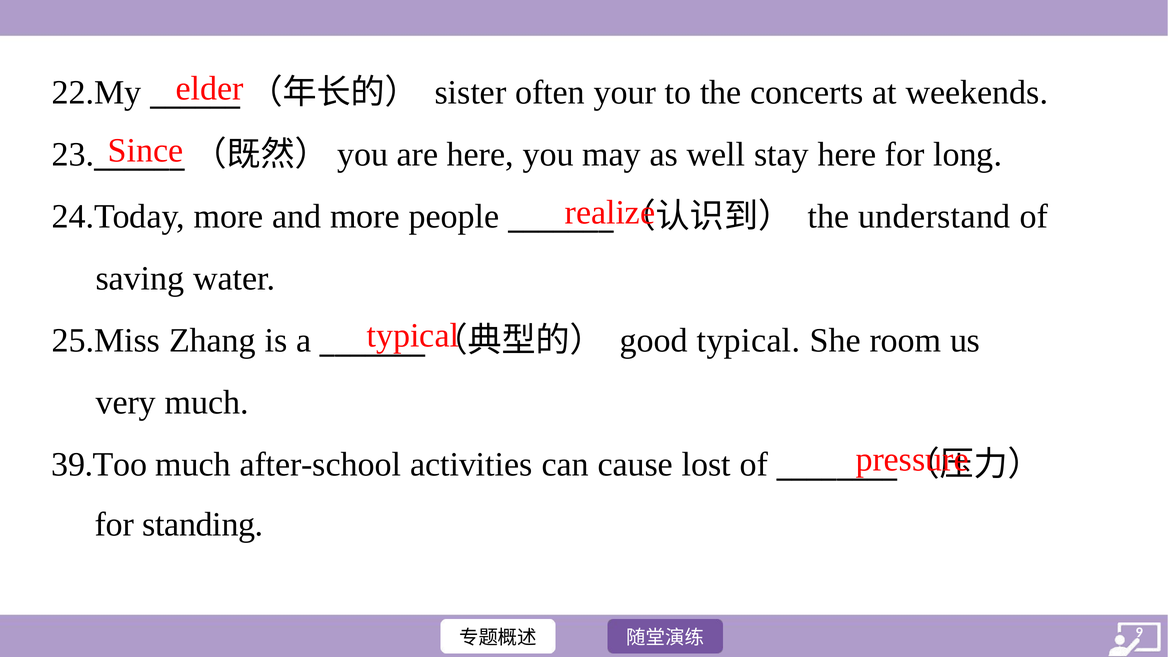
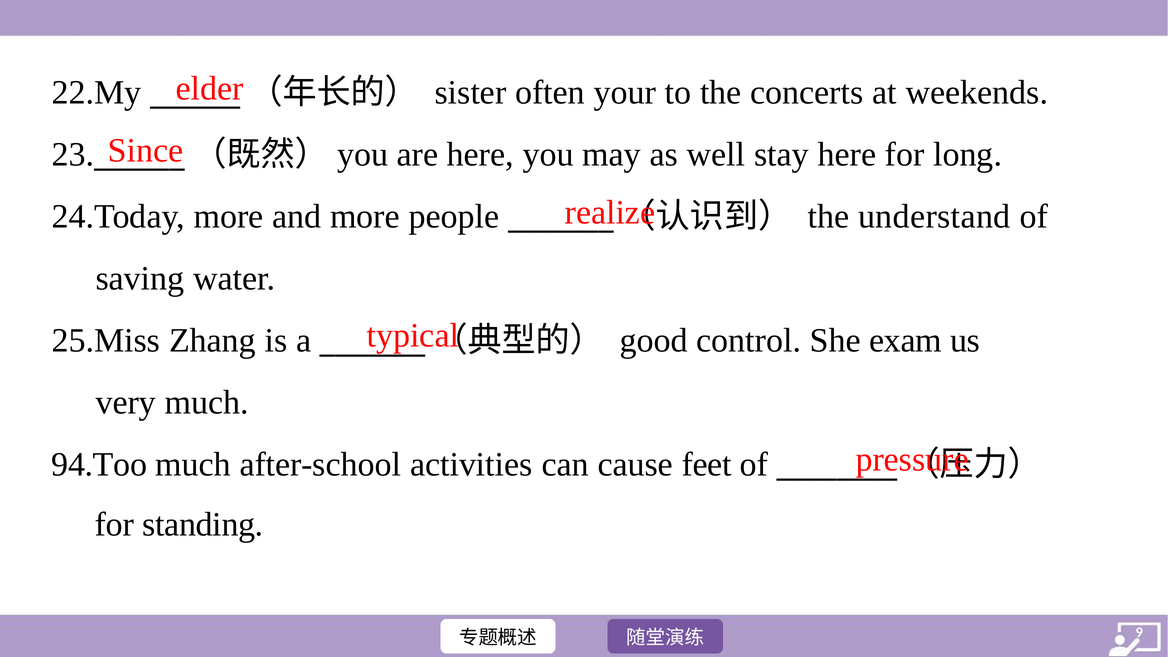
good typical: typical -> control
room: room -> exam
39.Too: 39.Too -> 94.Too
lost: lost -> feet
